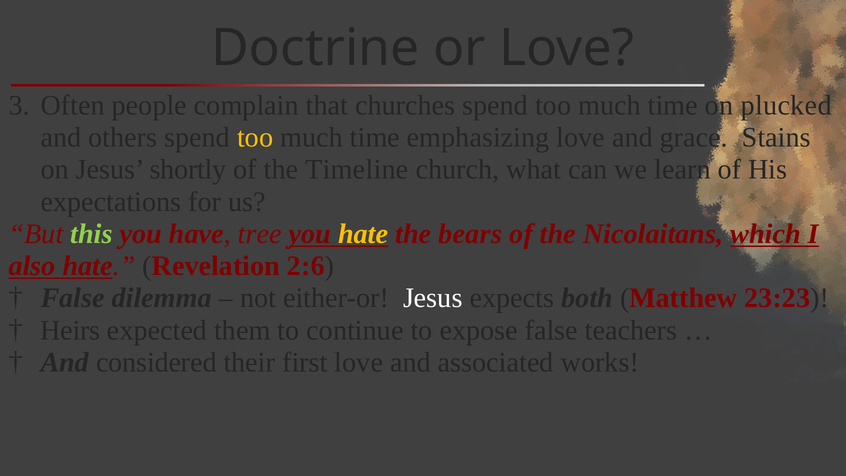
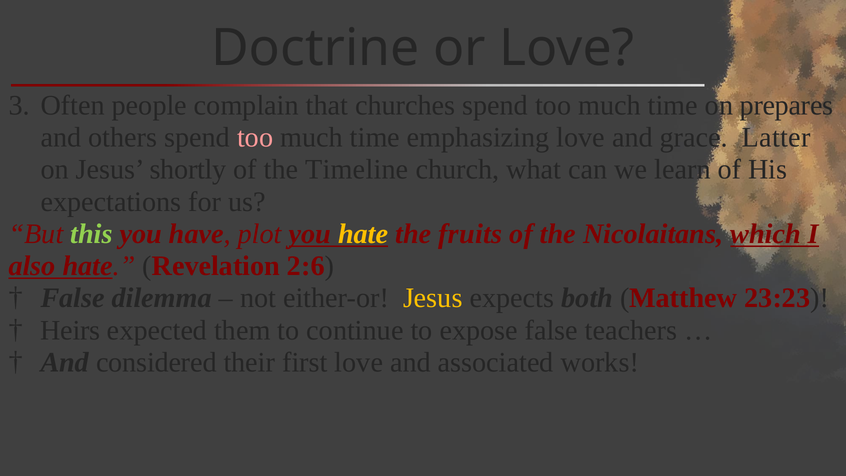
plucked: plucked -> prepares
too at (255, 137) colour: yellow -> pink
Stains: Stains -> Latter
tree: tree -> plot
bears: bears -> fruits
Jesus at (433, 298) colour: white -> yellow
